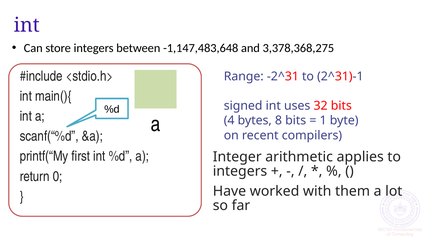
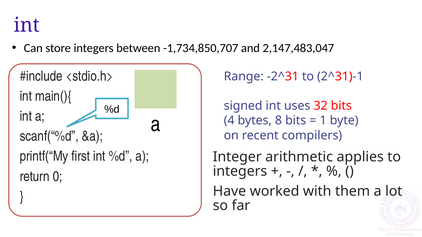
-1,147,483,648: -1,147,483,648 -> -1,734,850,707
3,378,368,275: 3,378,368,275 -> 2,147,483,047
